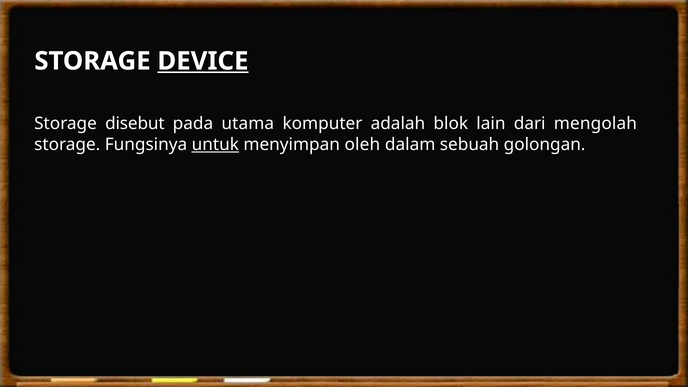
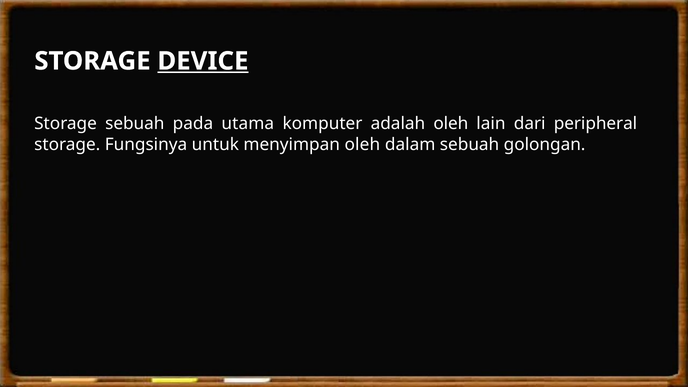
Storage disebut: disebut -> sebuah
adalah blok: blok -> oleh
mengolah: mengolah -> peripheral
untuk underline: present -> none
